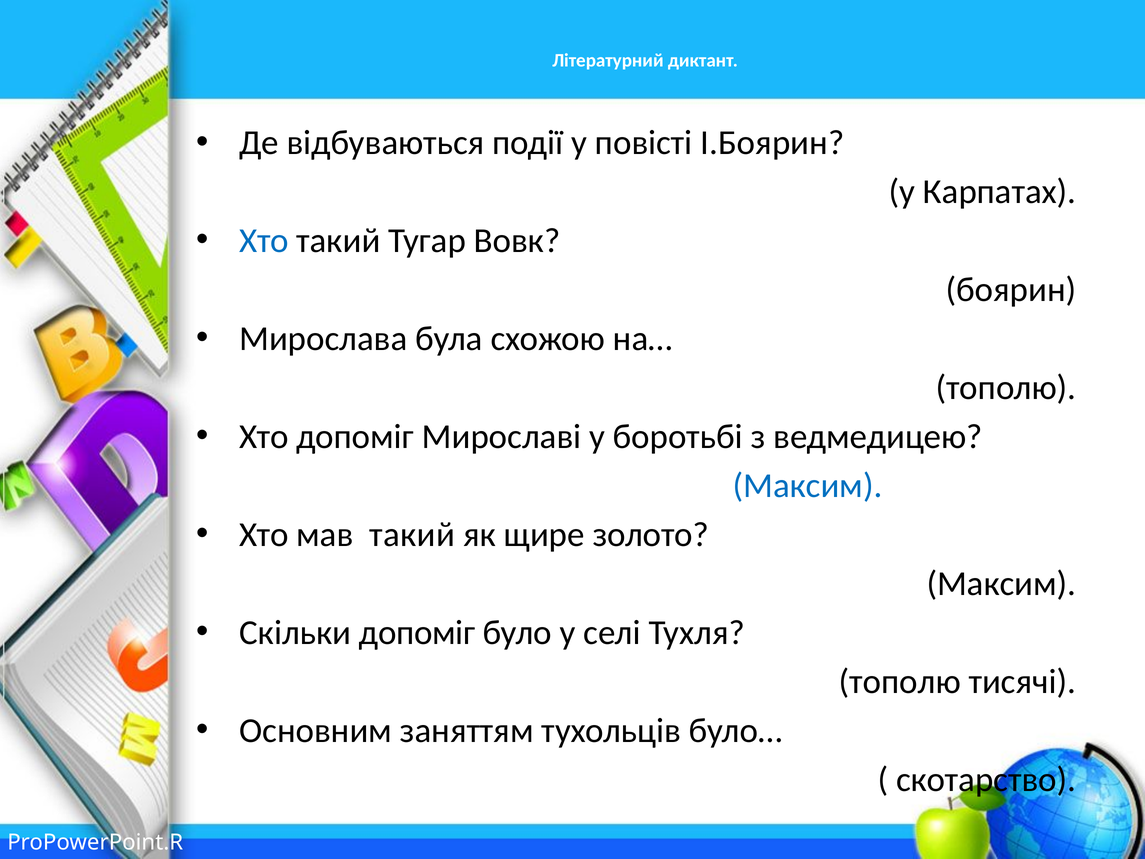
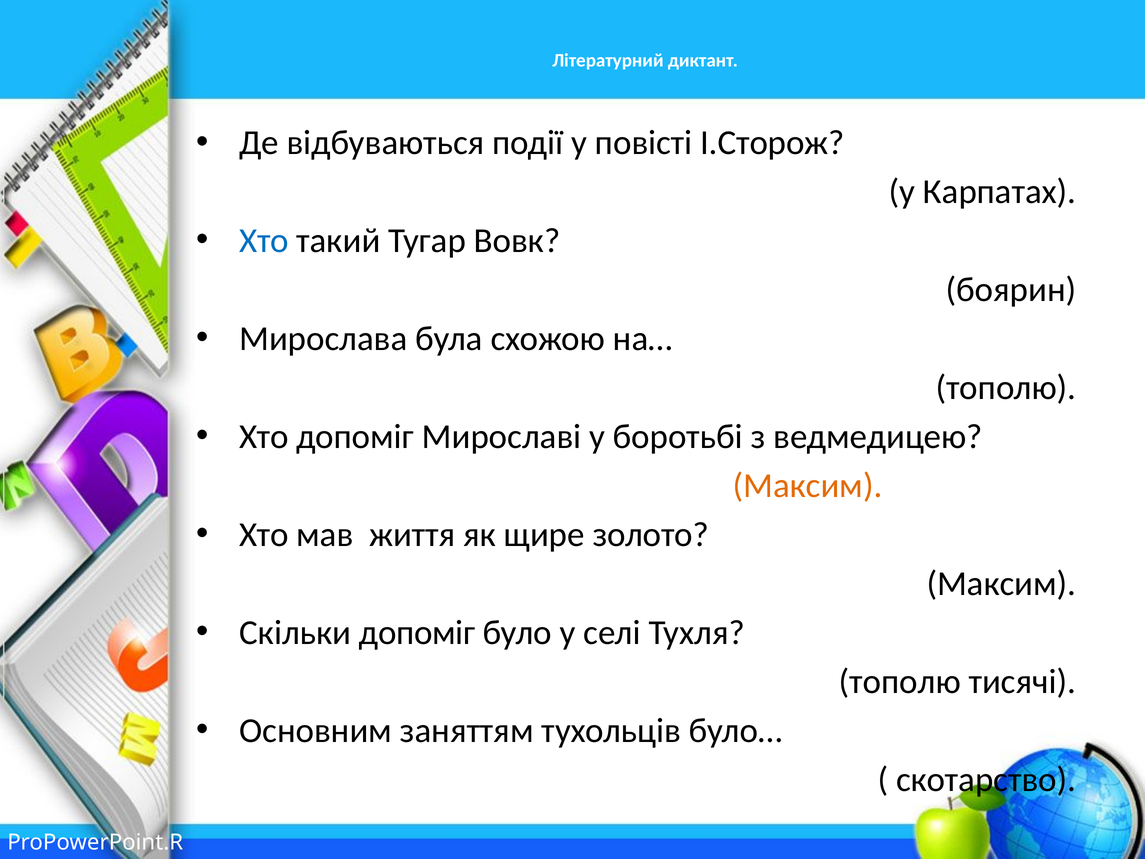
І.Боярин: І.Боярин -> І.Сторож
Максим at (808, 486) colour: blue -> orange
мав такий: такий -> життя
